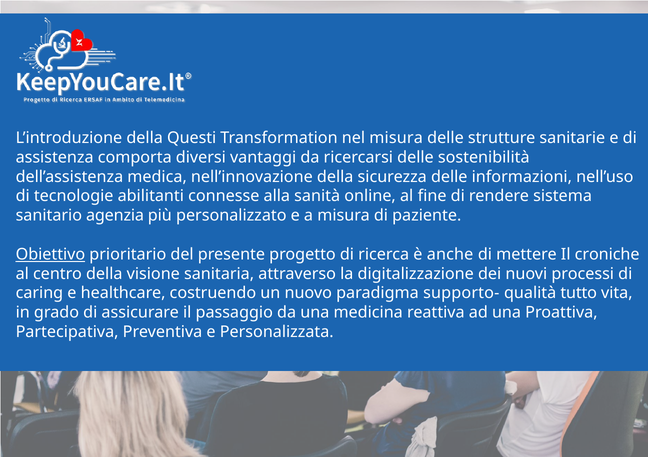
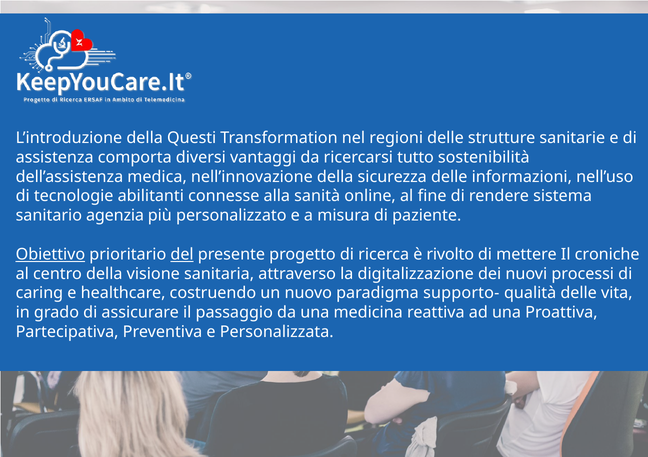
nel misura: misura -> regioni
ricercarsi delle: delle -> tutto
del underline: none -> present
anche: anche -> rivolto
qualità tutto: tutto -> delle
